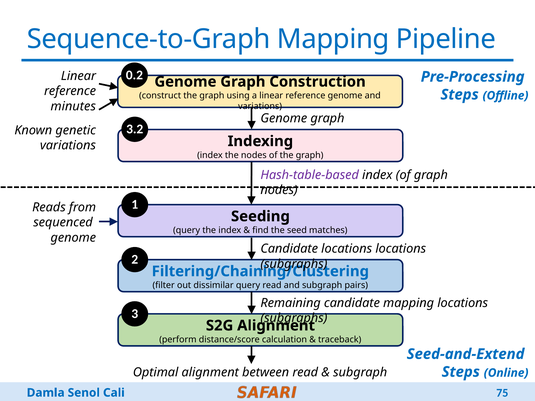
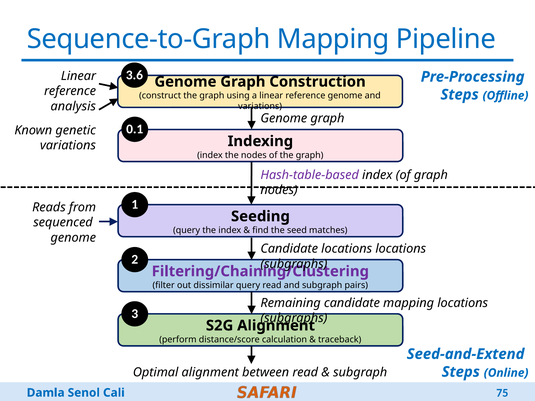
0.2: 0.2 -> 3.6
minutes: minutes -> analysis
3.2: 3.2 -> 0.1
Filtering/Chaining/Clustering colour: blue -> purple
